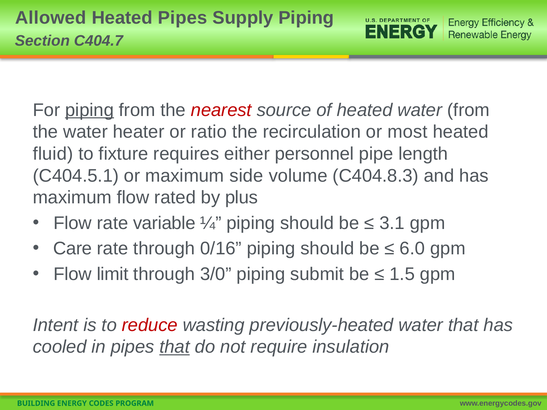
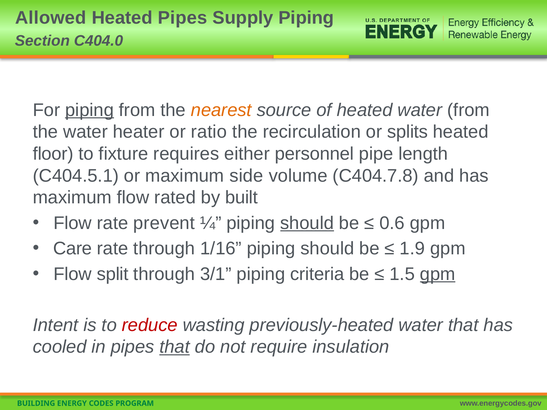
C404.7: C404.7 -> C404.0
nearest colour: red -> orange
most: most -> splits
fluid: fluid -> floor
C404.8.3: C404.8.3 -> C404.7.8
plus: plus -> built
variable: variable -> prevent
should at (307, 223) underline: none -> present
3.1: 3.1 -> 0.6
0/16: 0/16 -> 1/16
6.0: 6.0 -> 1.9
limit: limit -> split
3/0: 3/0 -> 3/1
submit: submit -> criteria
gpm at (438, 274) underline: none -> present
